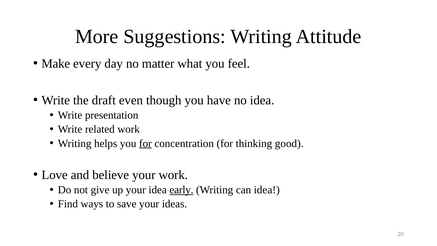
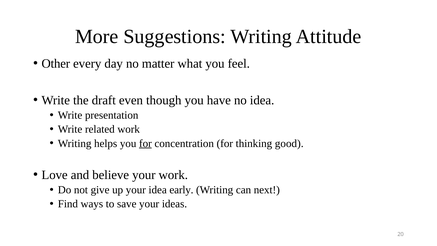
Make: Make -> Other
early underline: present -> none
can idea: idea -> next
